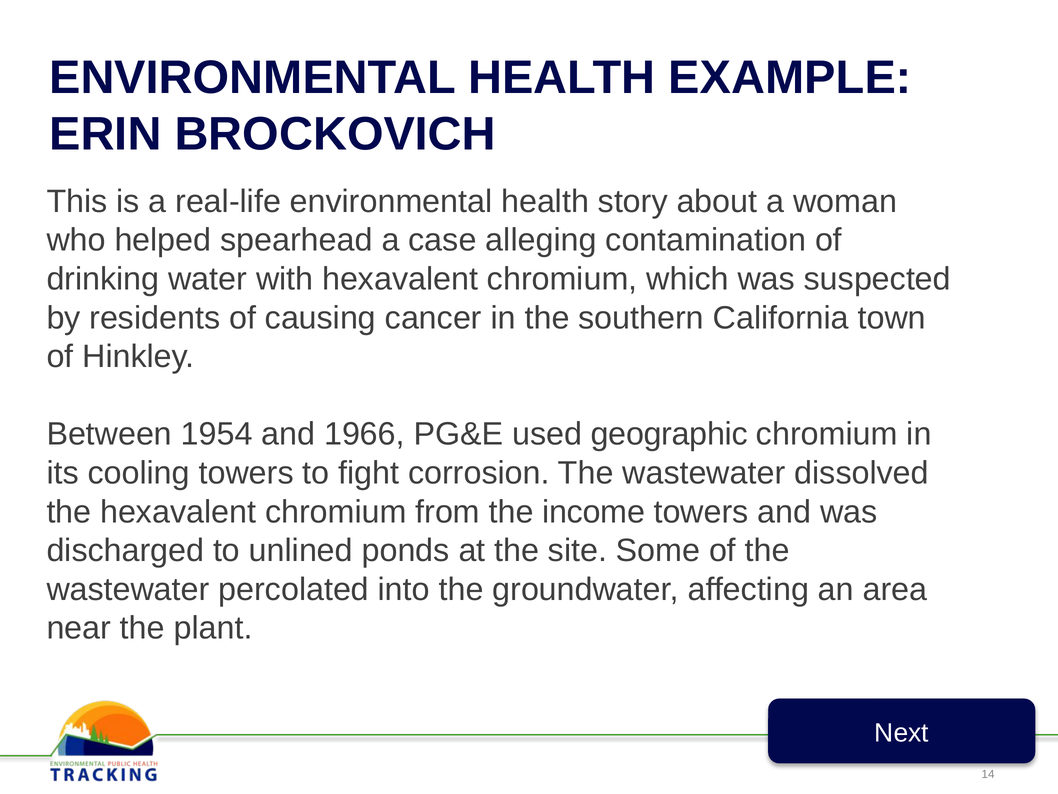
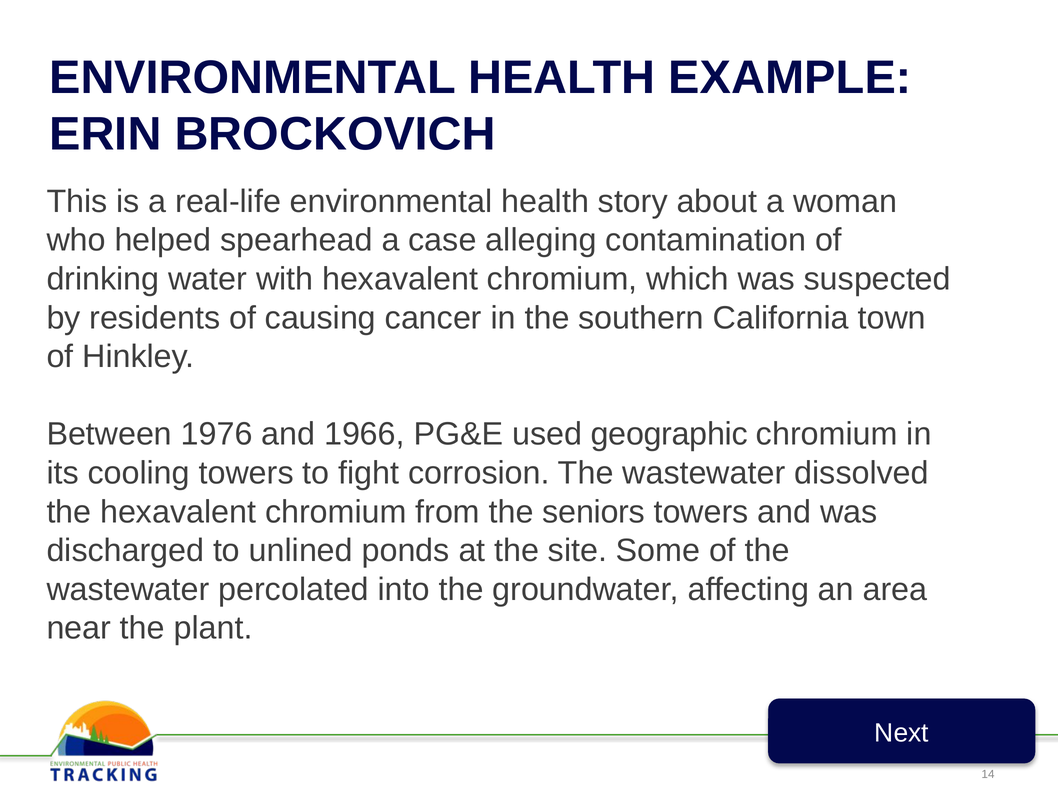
1954: 1954 -> 1976
income: income -> seniors
